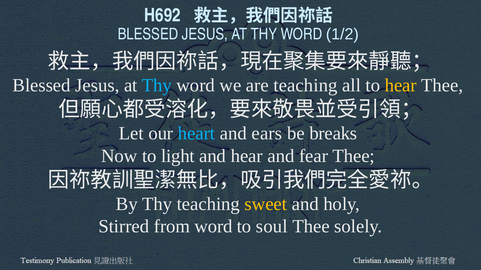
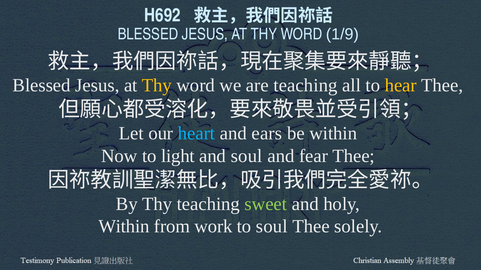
1/2: 1/2 -> 1/9
Thy at (157, 86) colour: light blue -> yellow
be breaks: breaks -> within
and hear: hear -> soul
sweet colour: yellow -> light green
Stirred at (124, 227): Stirred -> Within
from word: word -> work
